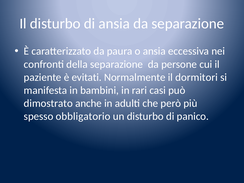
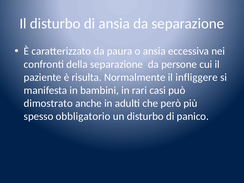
evitati: evitati -> risulta
dormitori: dormitori -> infliggere
